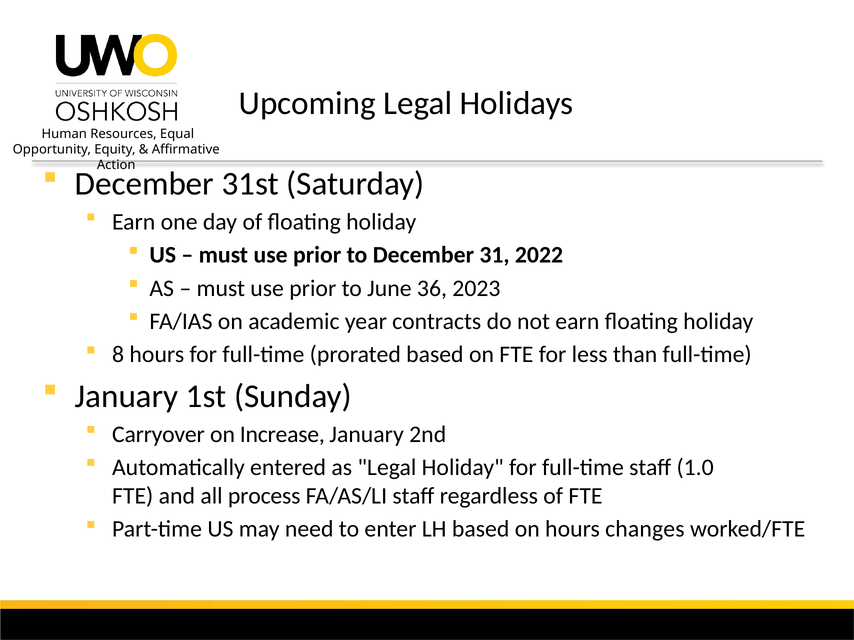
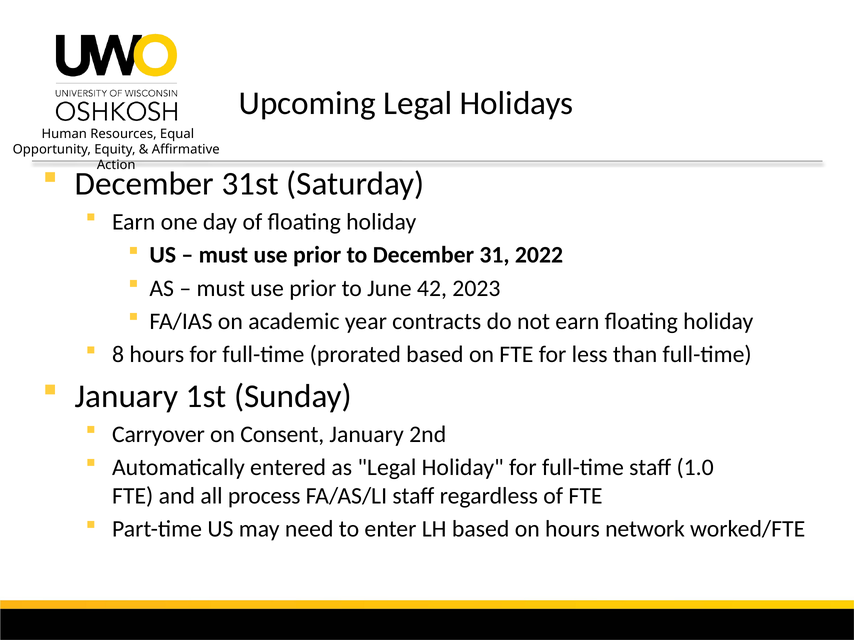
36: 36 -> 42
Increase: Increase -> Consent
changes: changes -> network
